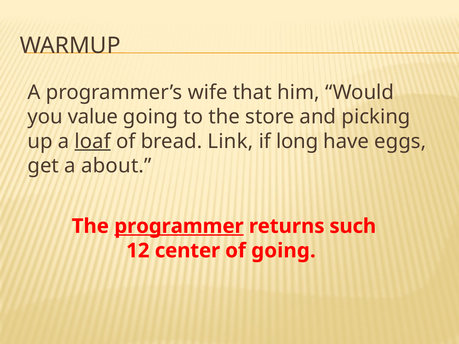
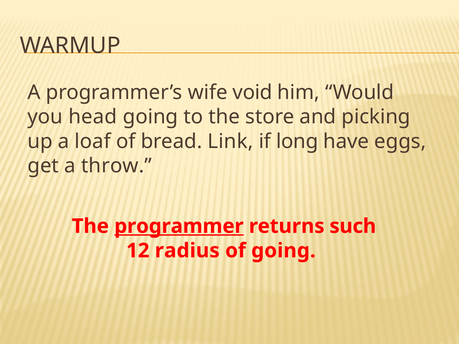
that: that -> void
value: value -> head
loaf underline: present -> none
about: about -> throw
center: center -> radius
